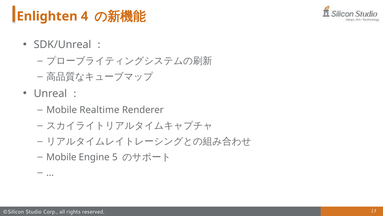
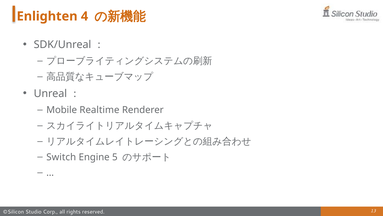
Mobile at (61, 157): Mobile -> Switch
